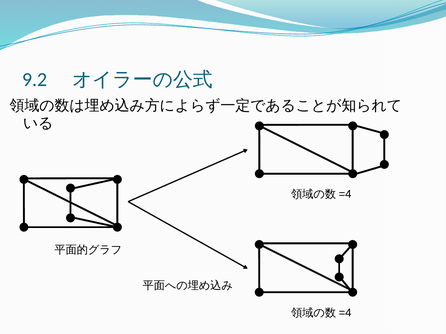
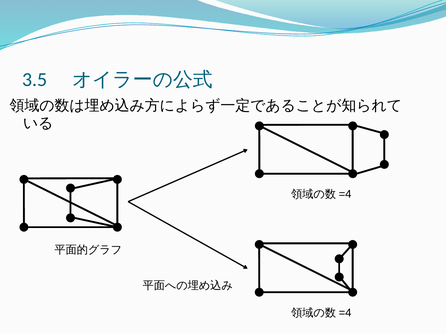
9.2: 9.2 -> 3.5
